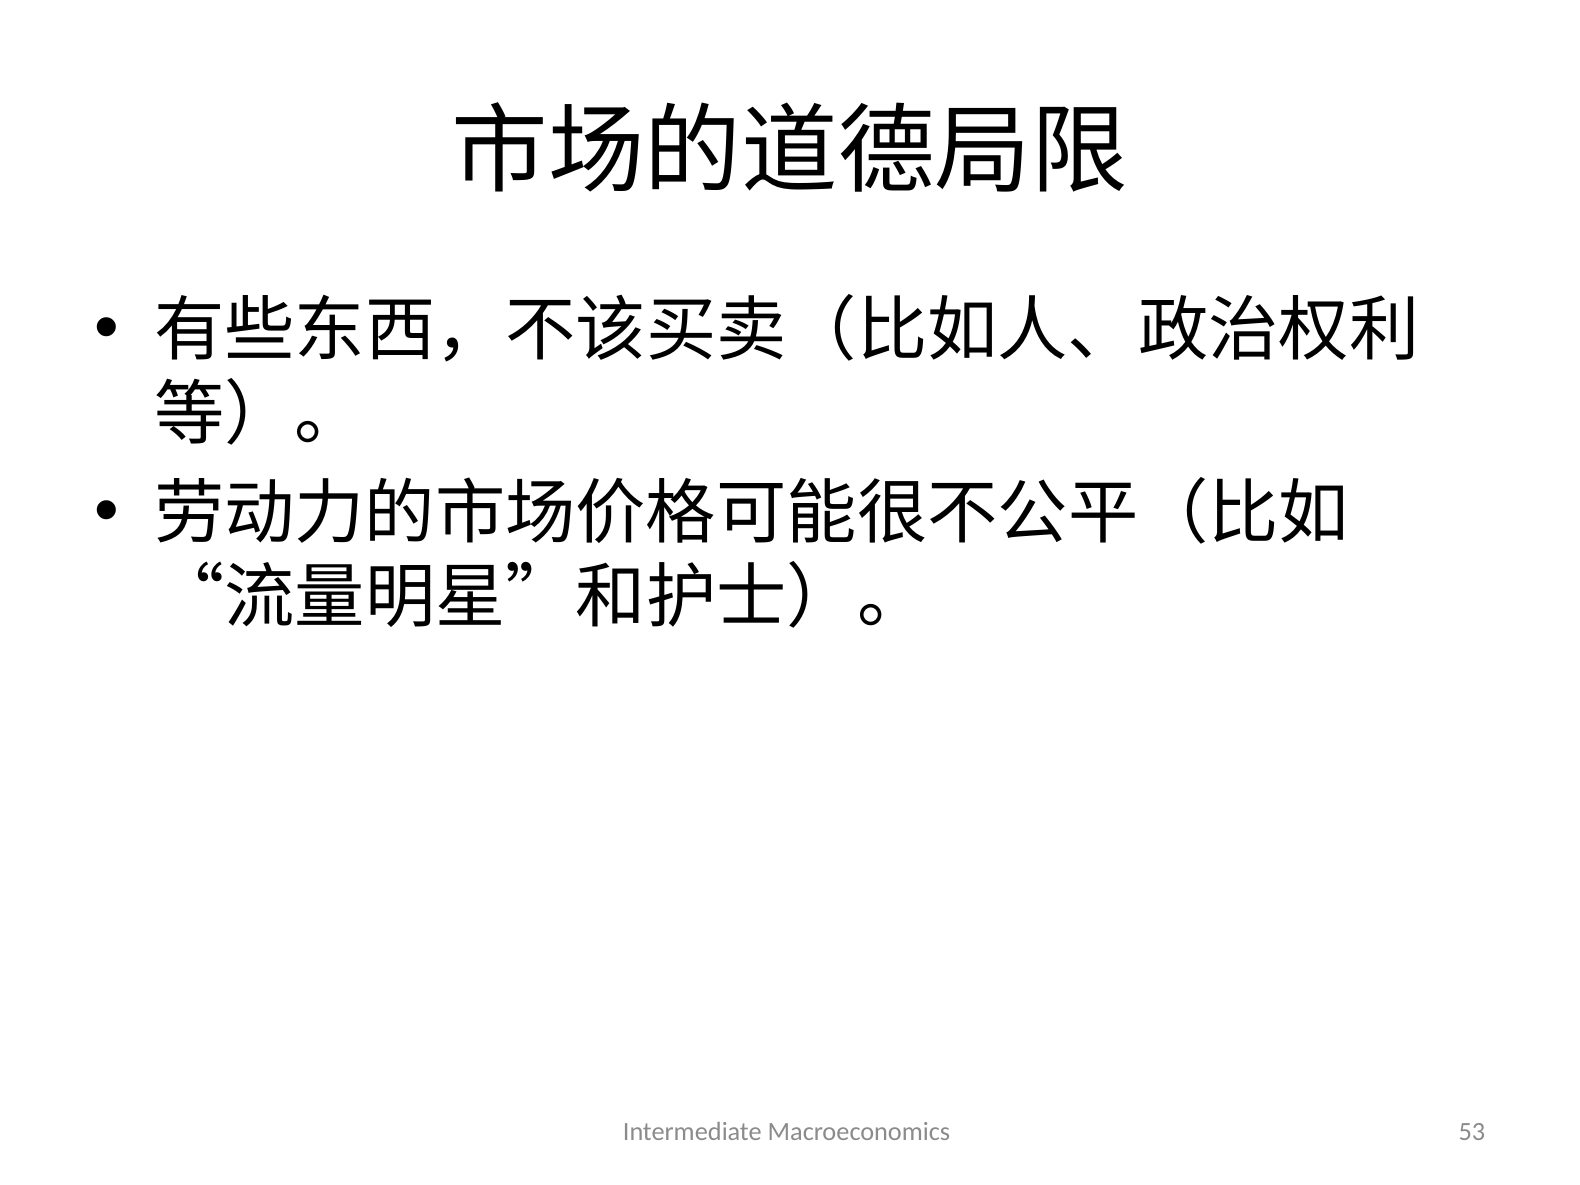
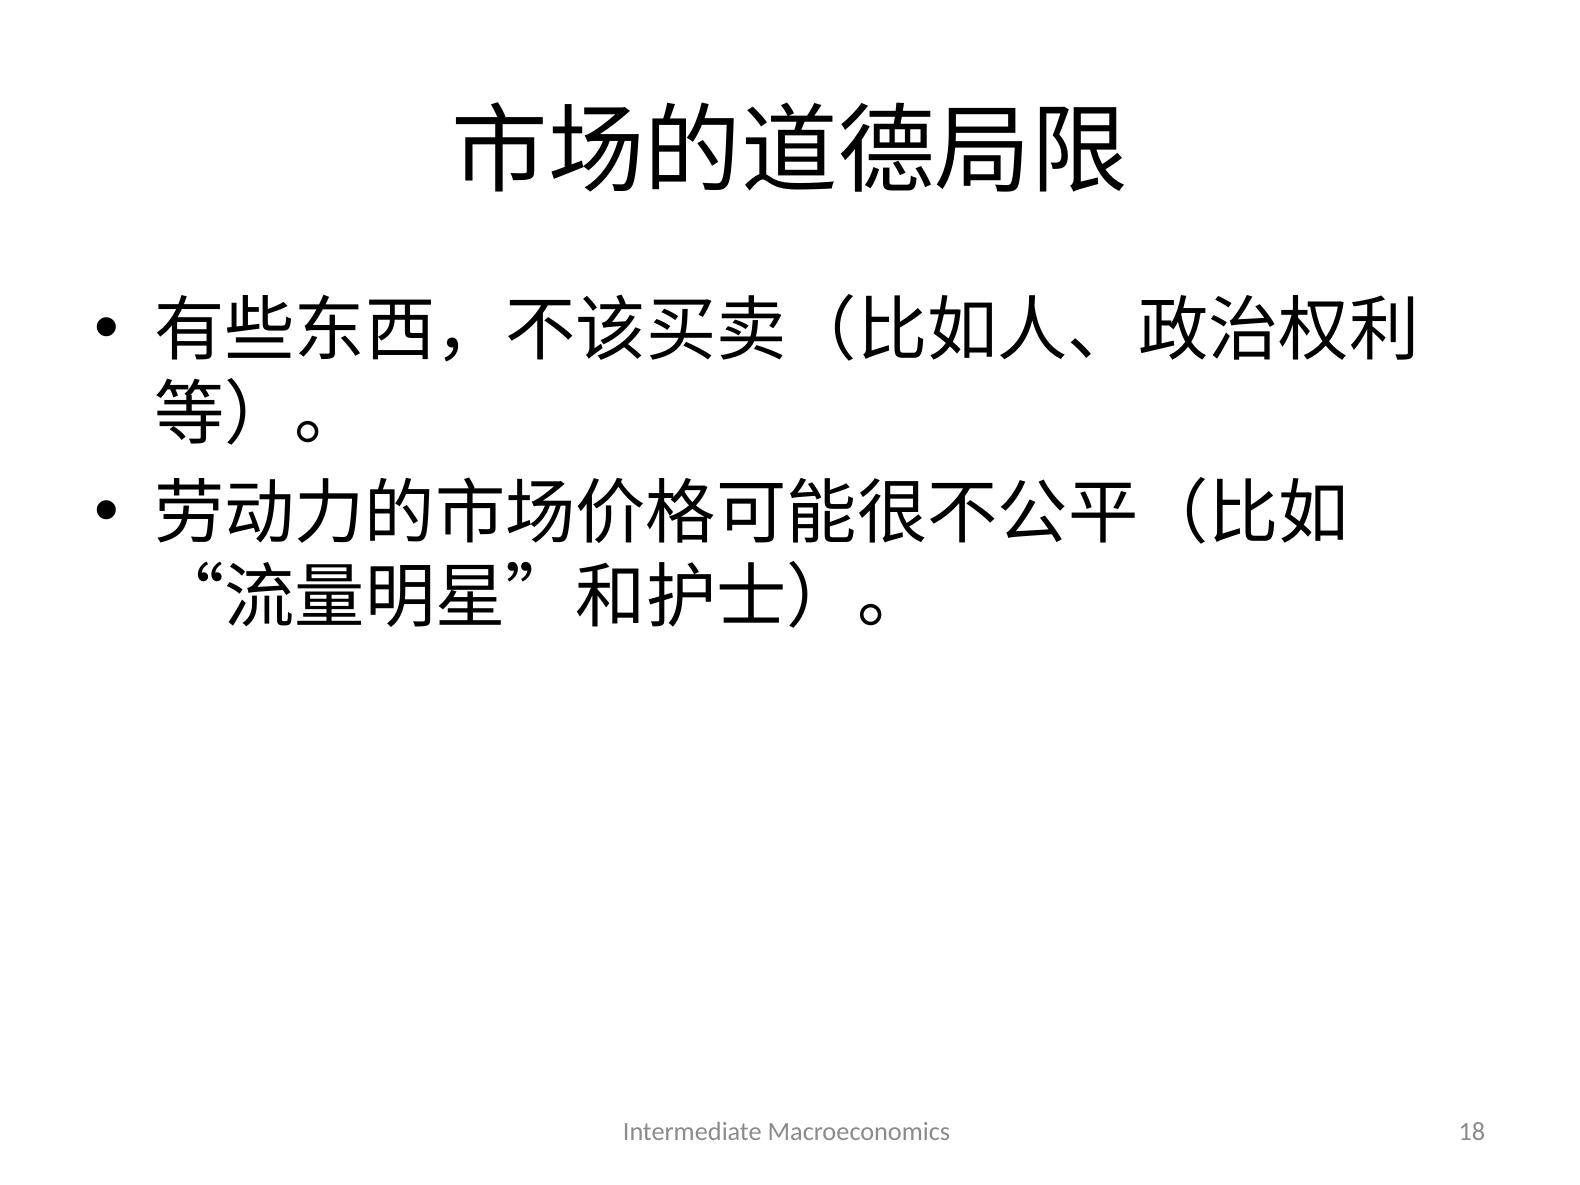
53: 53 -> 18
